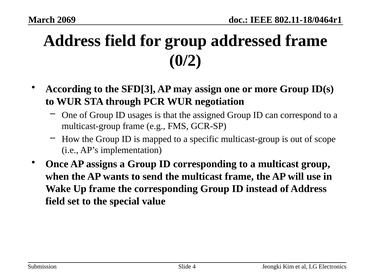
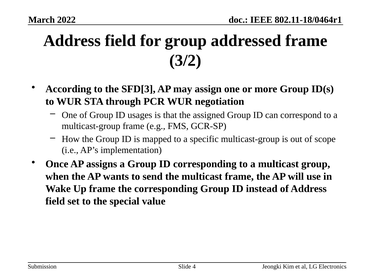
2069: 2069 -> 2022
0/2: 0/2 -> 3/2
